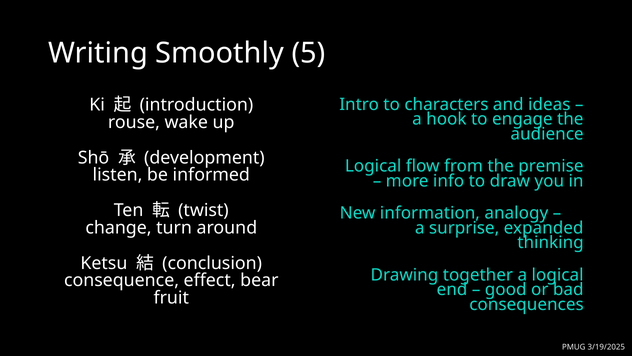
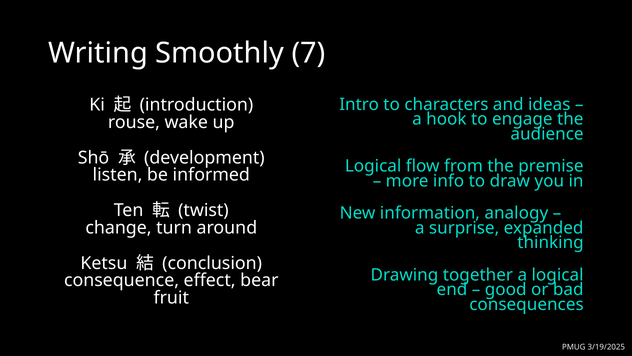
5: 5 -> 7
